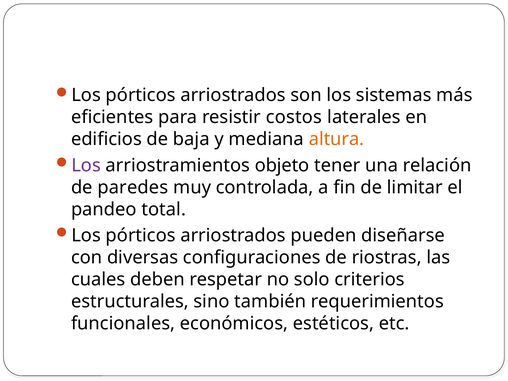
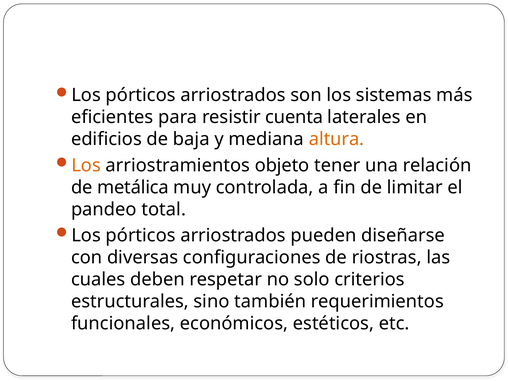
costos: costos -> cuenta
Los at (86, 165) colour: purple -> orange
paredes: paredes -> metálica
